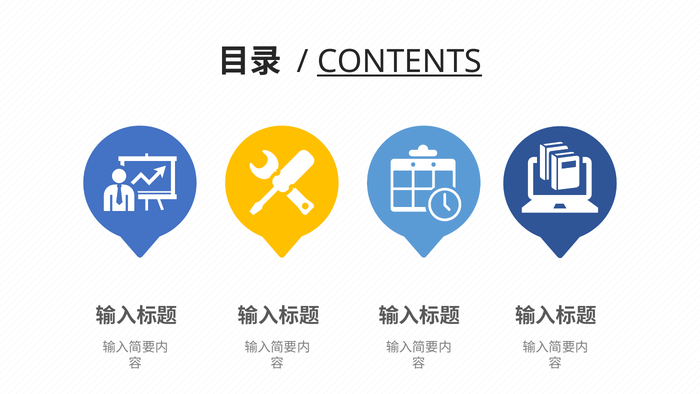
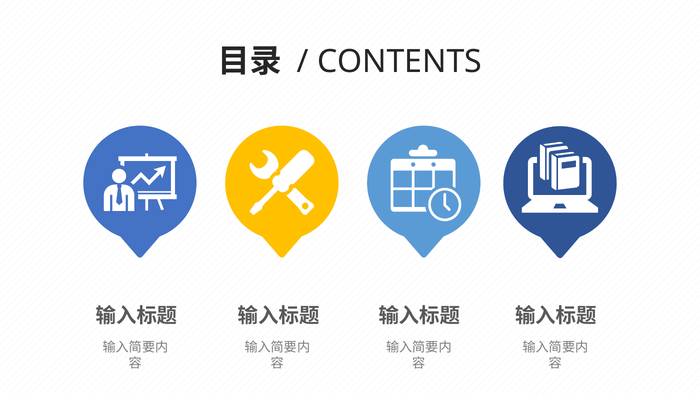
CONTENTS underline: present -> none
